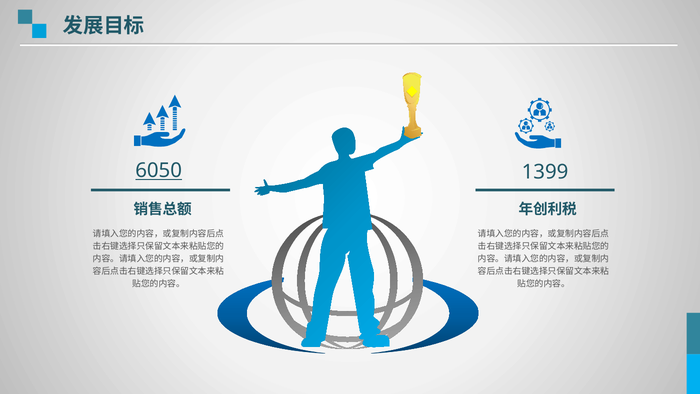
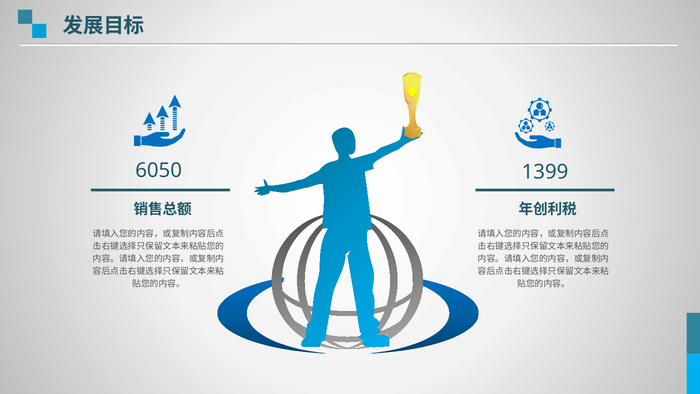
6050 underline: present -> none
